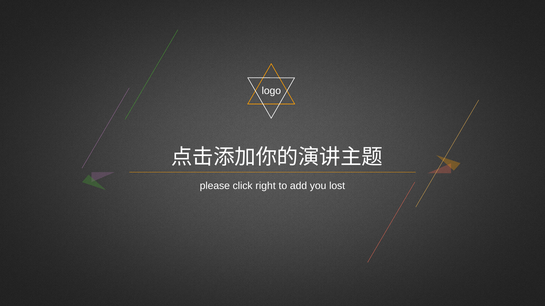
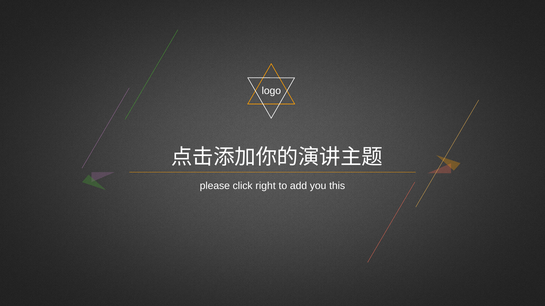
lost: lost -> this
